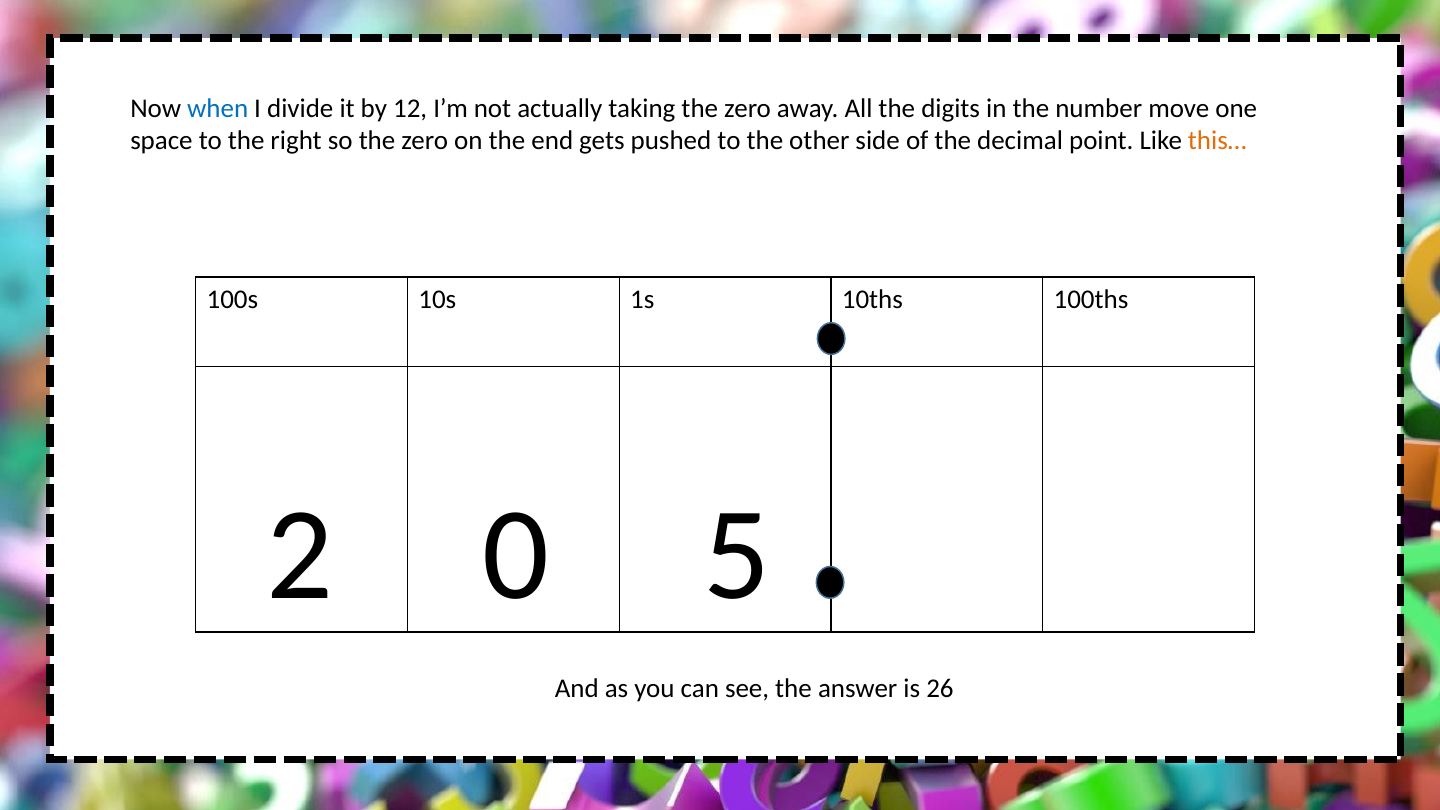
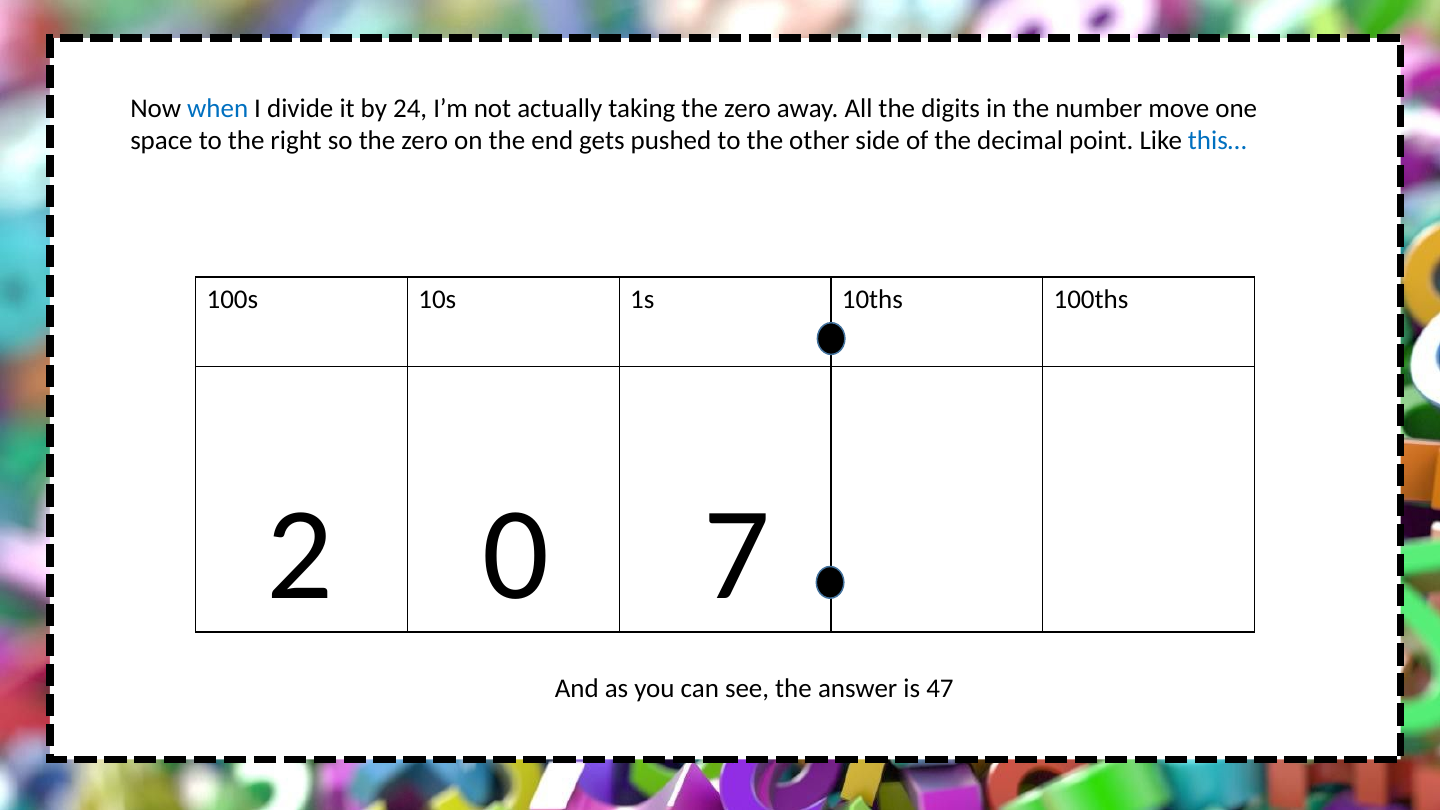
12: 12 -> 24
this… colour: orange -> blue
5: 5 -> 7
26: 26 -> 47
